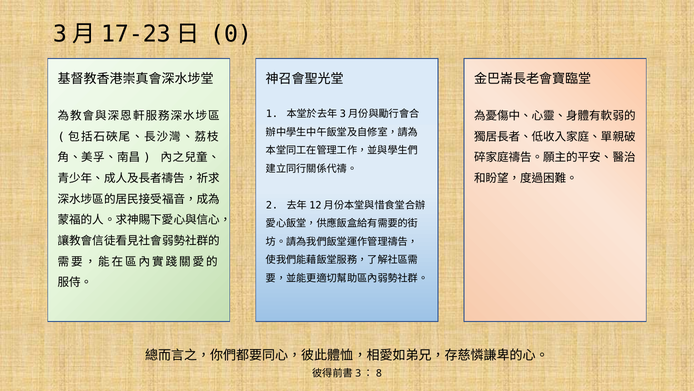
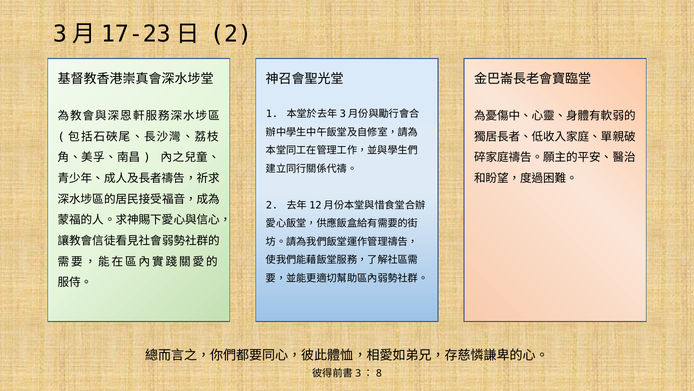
0 at (231, 34): 0 -> 2
